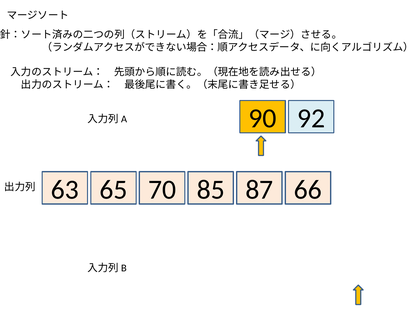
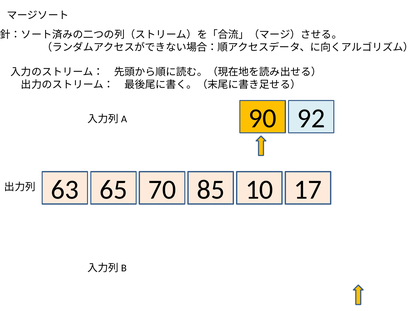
87: 87 -> 10
66: 66 -> 17
